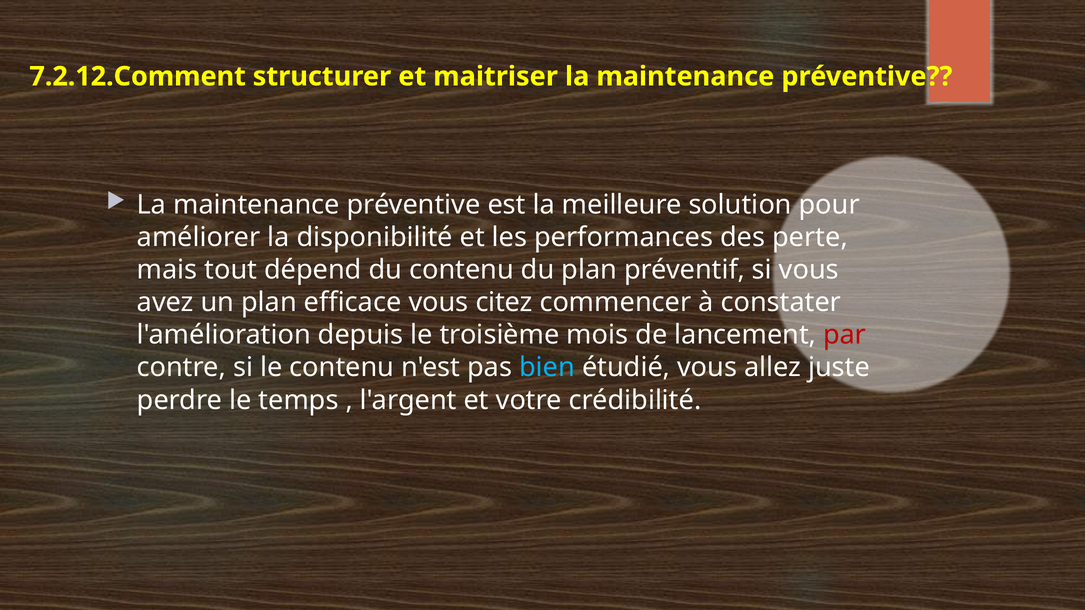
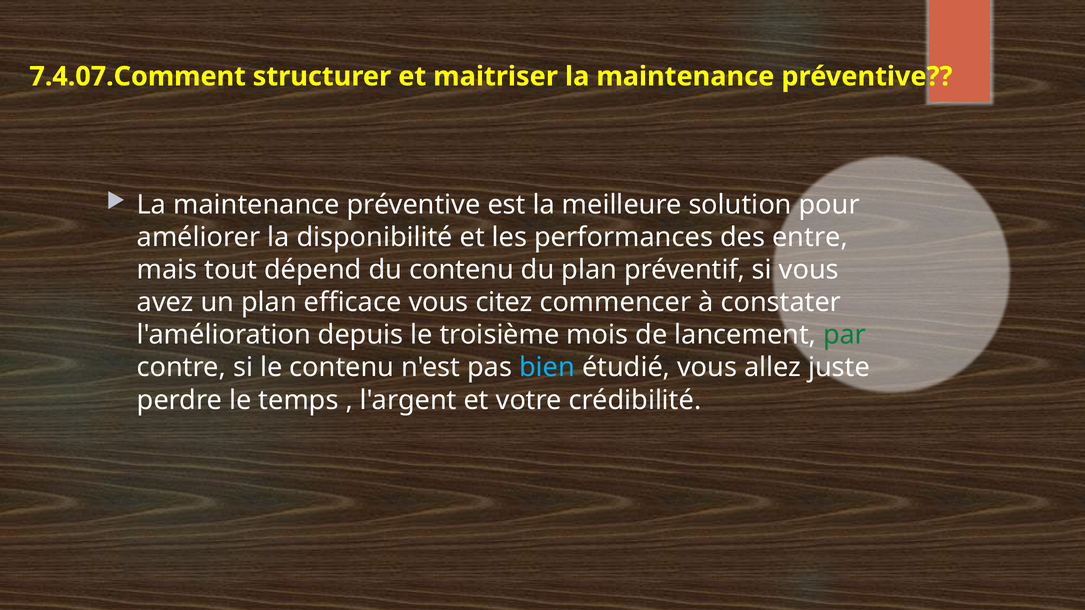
7.2.12.Comment: 7.2.12.Comment -> 7.4.07.Comment
perte: perte -> entre
par colour: red -> green
